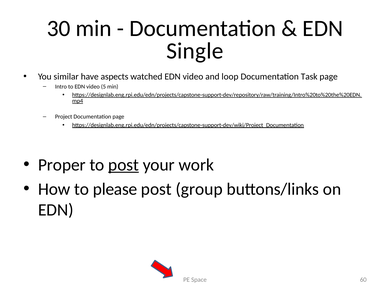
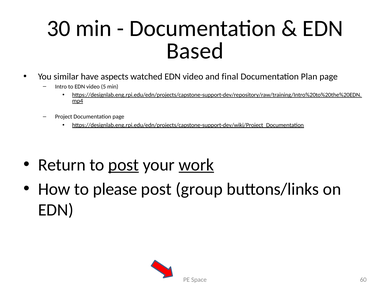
Single: Single -> Based
loop: loop -> final
Task: Task -> Plan
Proper: Proper -> Return
work underline: none -> present
